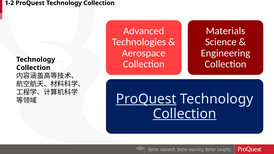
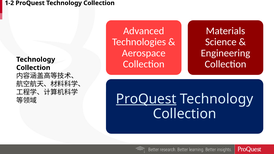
Collection at (185, 114) underline: present -> none
